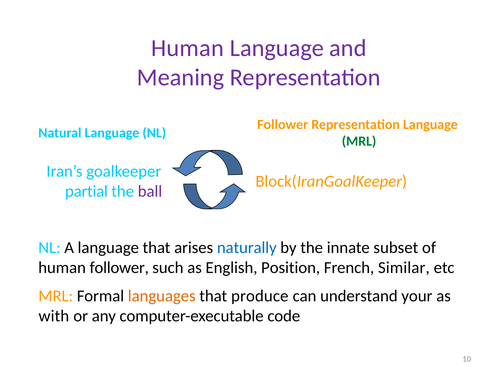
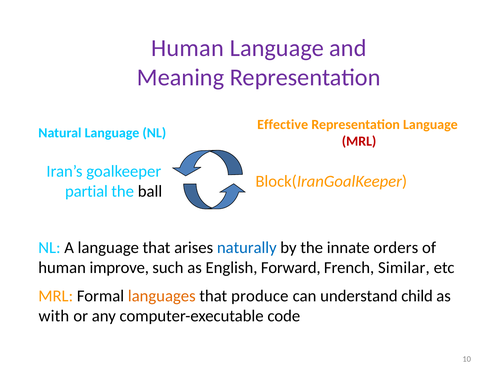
Follower at (283, 125): Follower -> Effective
MRL at (359, 141) colour: green -> red
ball colour: purple -> black
subset: subset -> orders
human follower: follower -> improve
Position: Position -> Forward
your: your -> child
